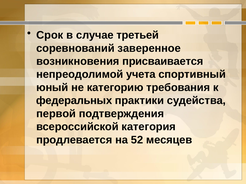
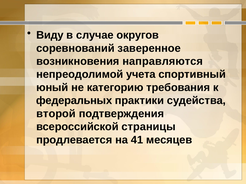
Срок: Срок -> Виду
третьей: третьей -> округов
присваивается: присваивается -> направляются
первой: первой -> второй
категория: категория -> страницы
52: 52 -> 41
